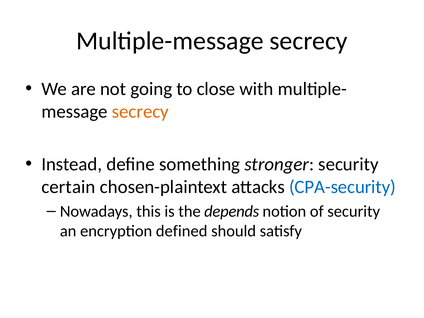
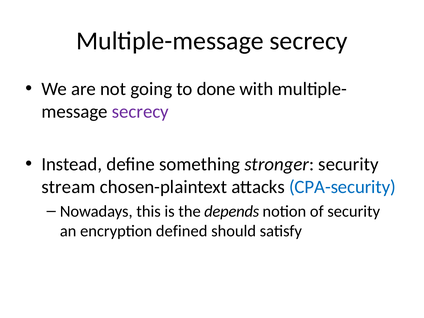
close: close -> done
secrecy at (140, 112) colour: orange -> purple
certain: certain -> stream
